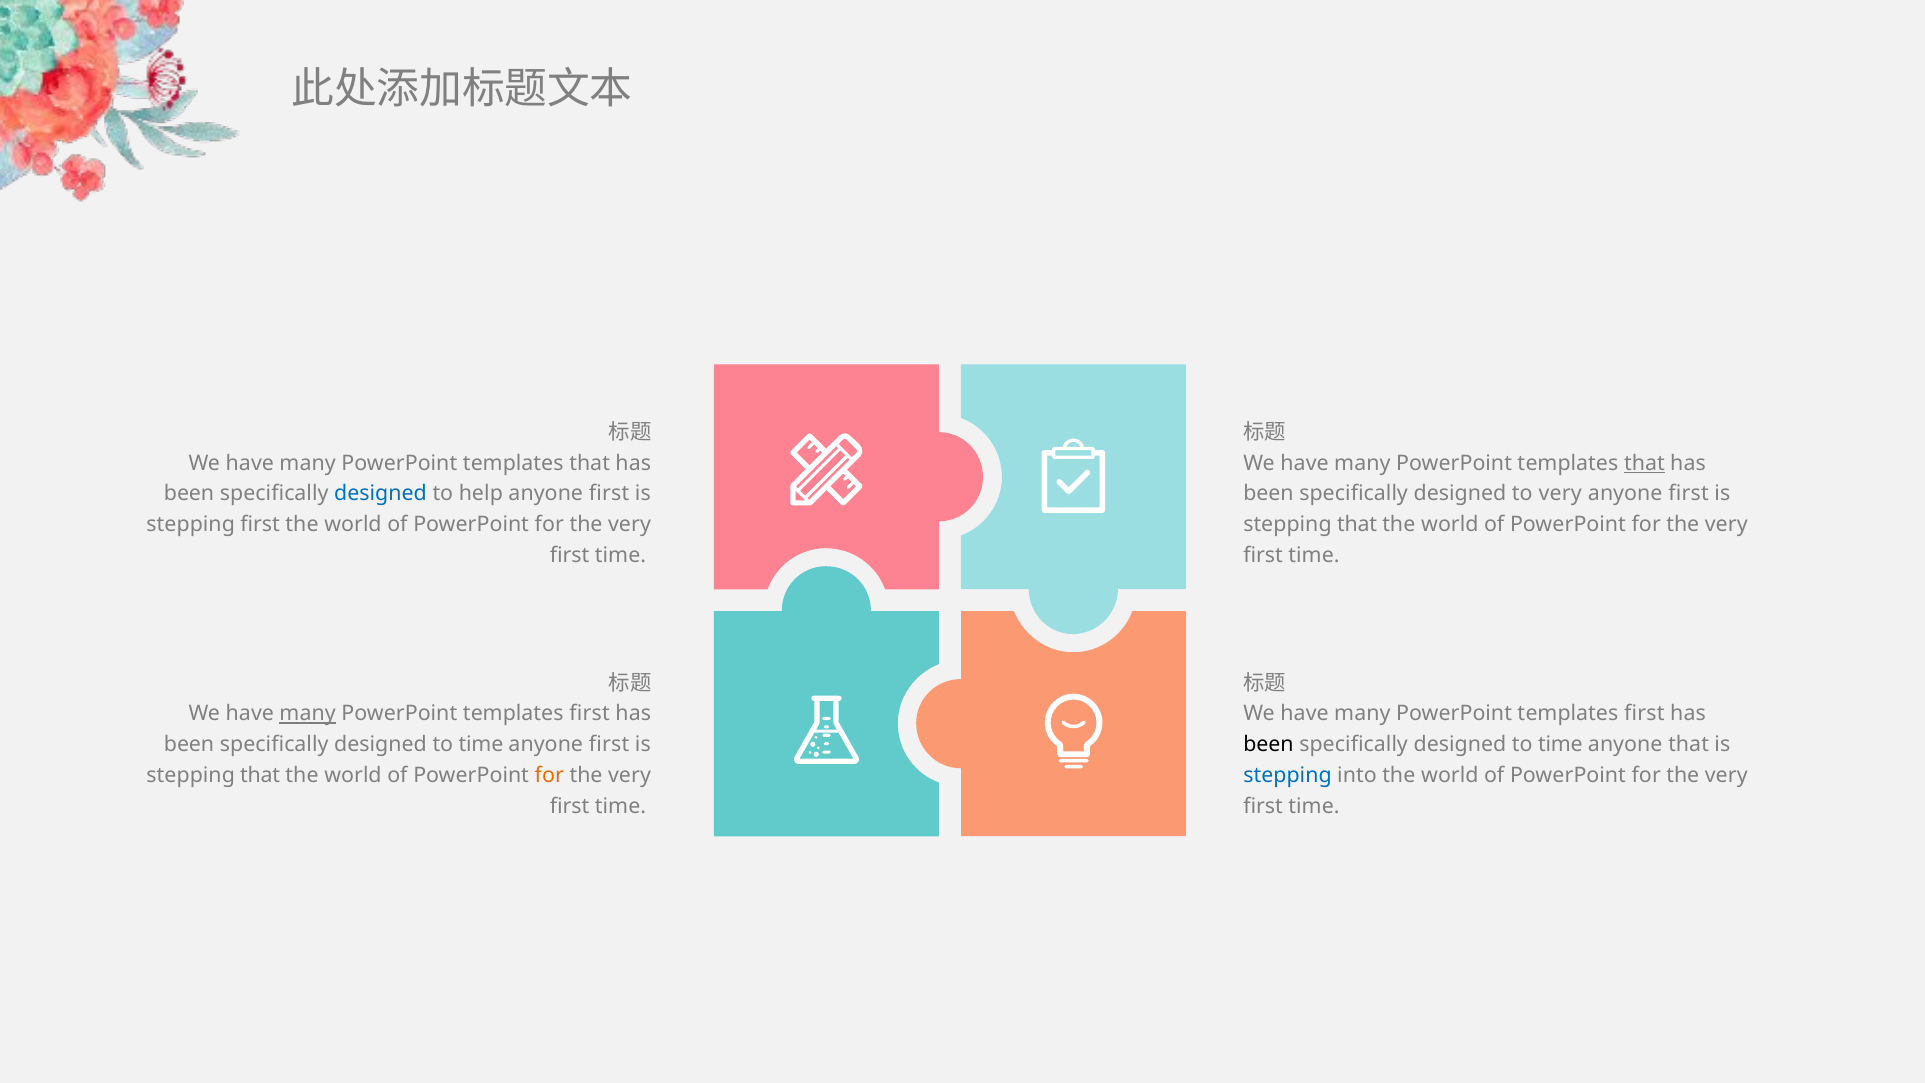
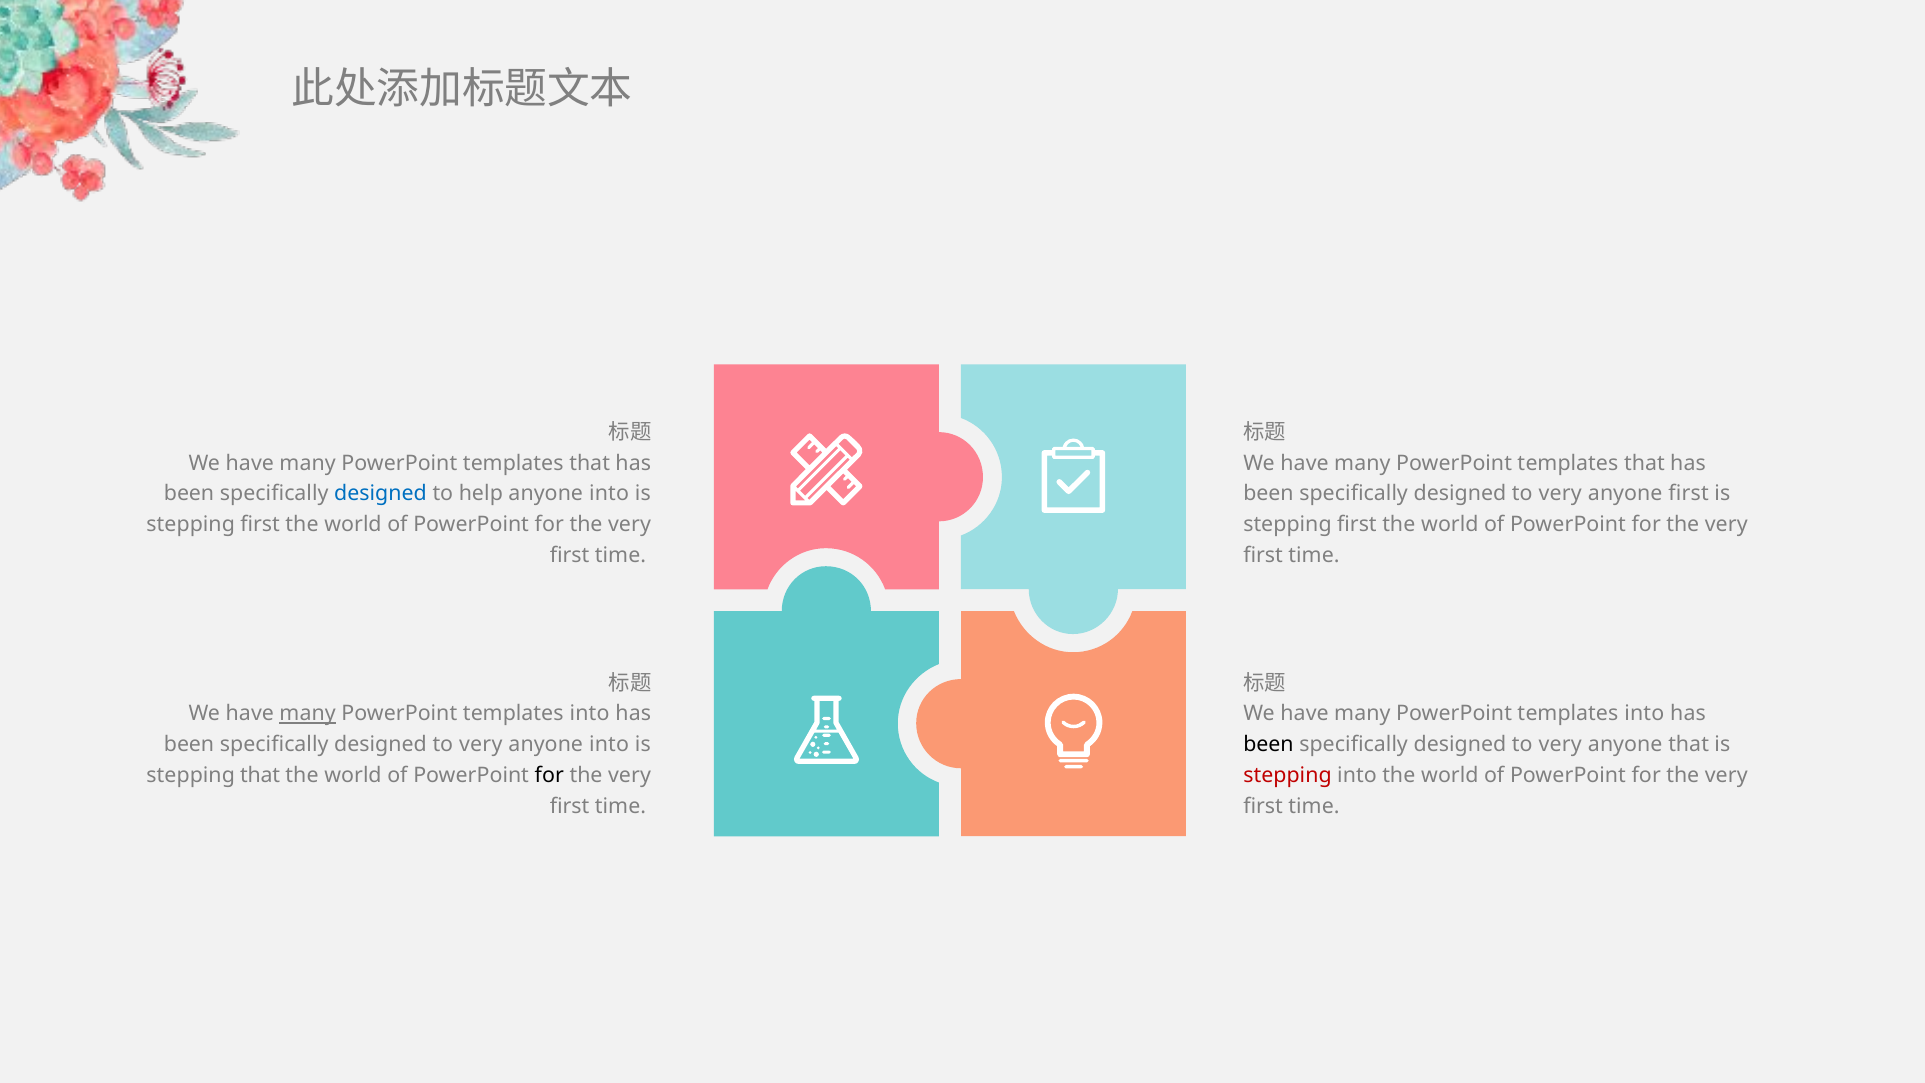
that at (1644, 463) underline: present -> none
help anyone first: first -> into
that at (1357, 525): that -> first
first at (590, 714): first -> into
first at (1644, 714): first -> into
time at (481, 745): time -> very
first at (609, 745): first -> into
time at (1560, 745): time -> very
for at (549, 775) colour: orange -> black
stepping at (1287, 775) colour: blue -> red
